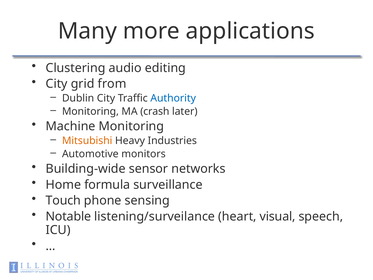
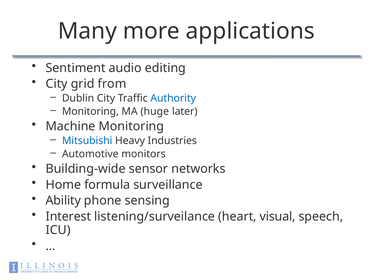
Clustering: Clustering -> Sentiment
crash: crash -> huge
Mitsubishi colour: orange -> blue
Touch: Touch -> Ability
Notable: Notable -> Interest
